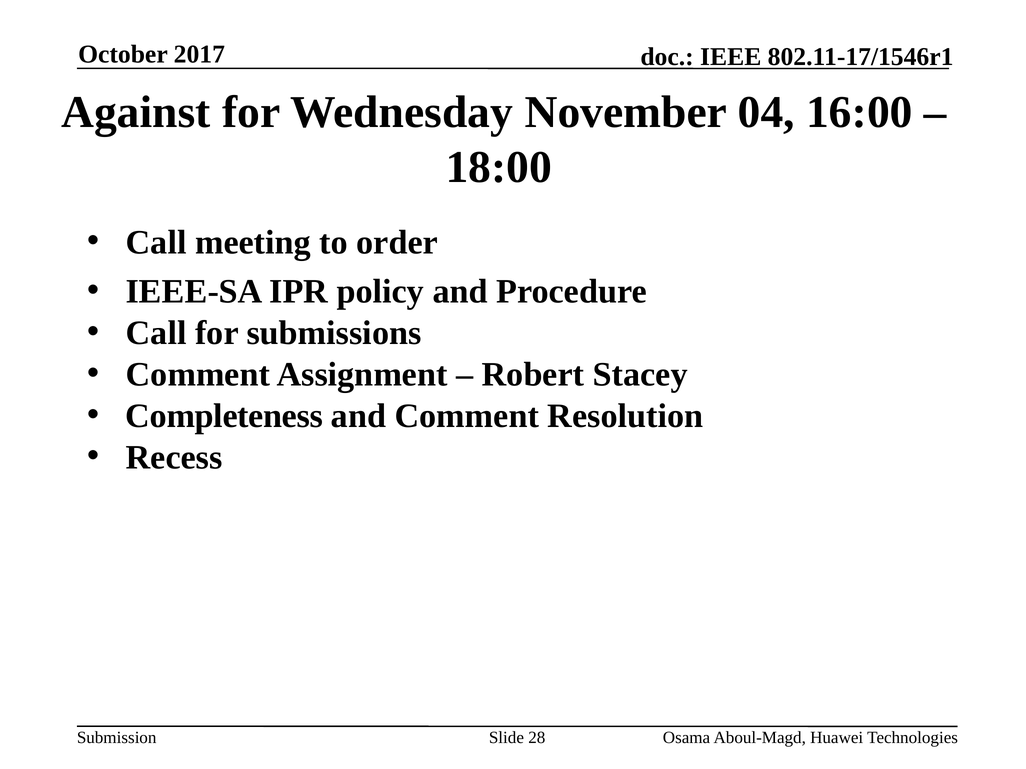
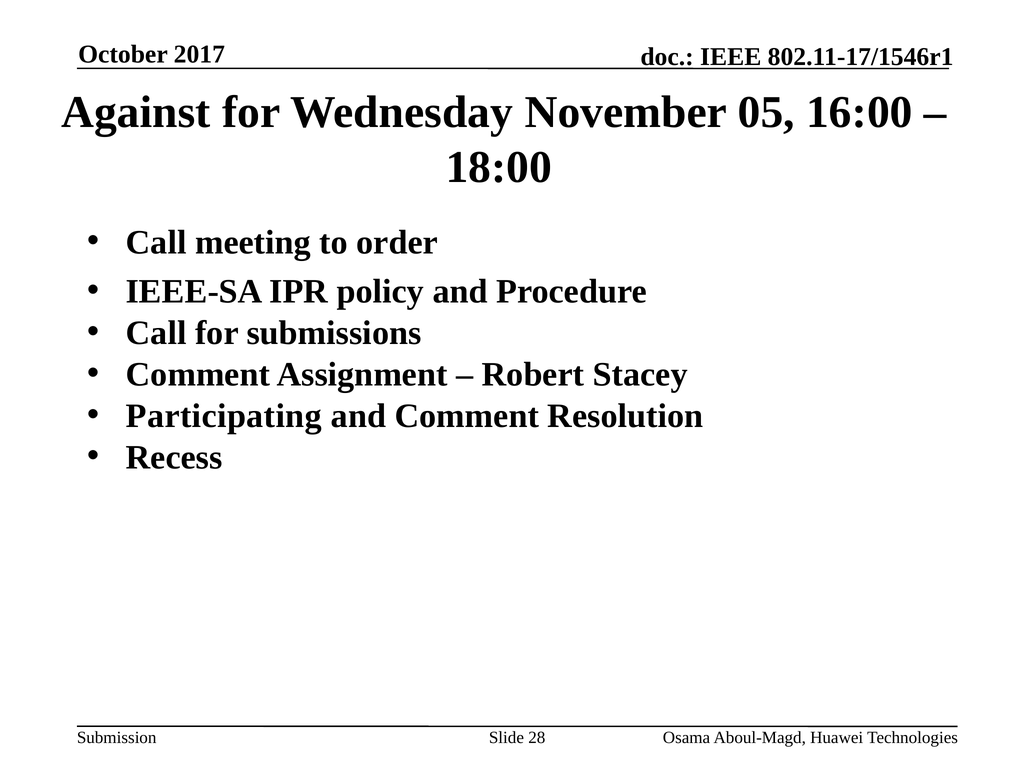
04: 04 -> 05
Completeness: Completeness -> Participating
